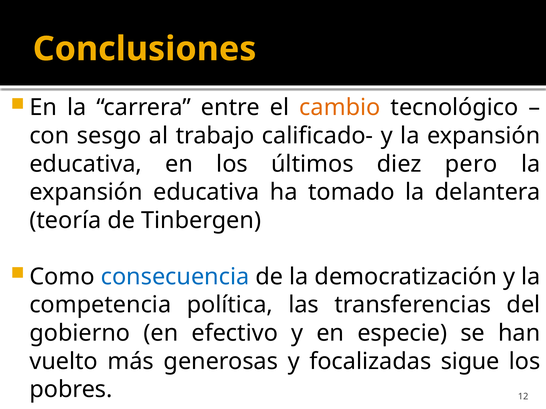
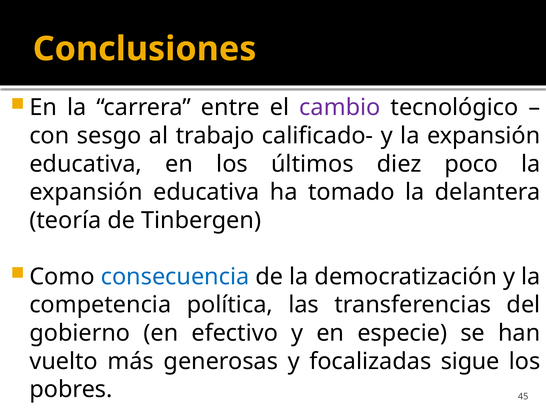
cambio colour: orange -> purple
pero: pero -> poco
12: 12 -> 45
